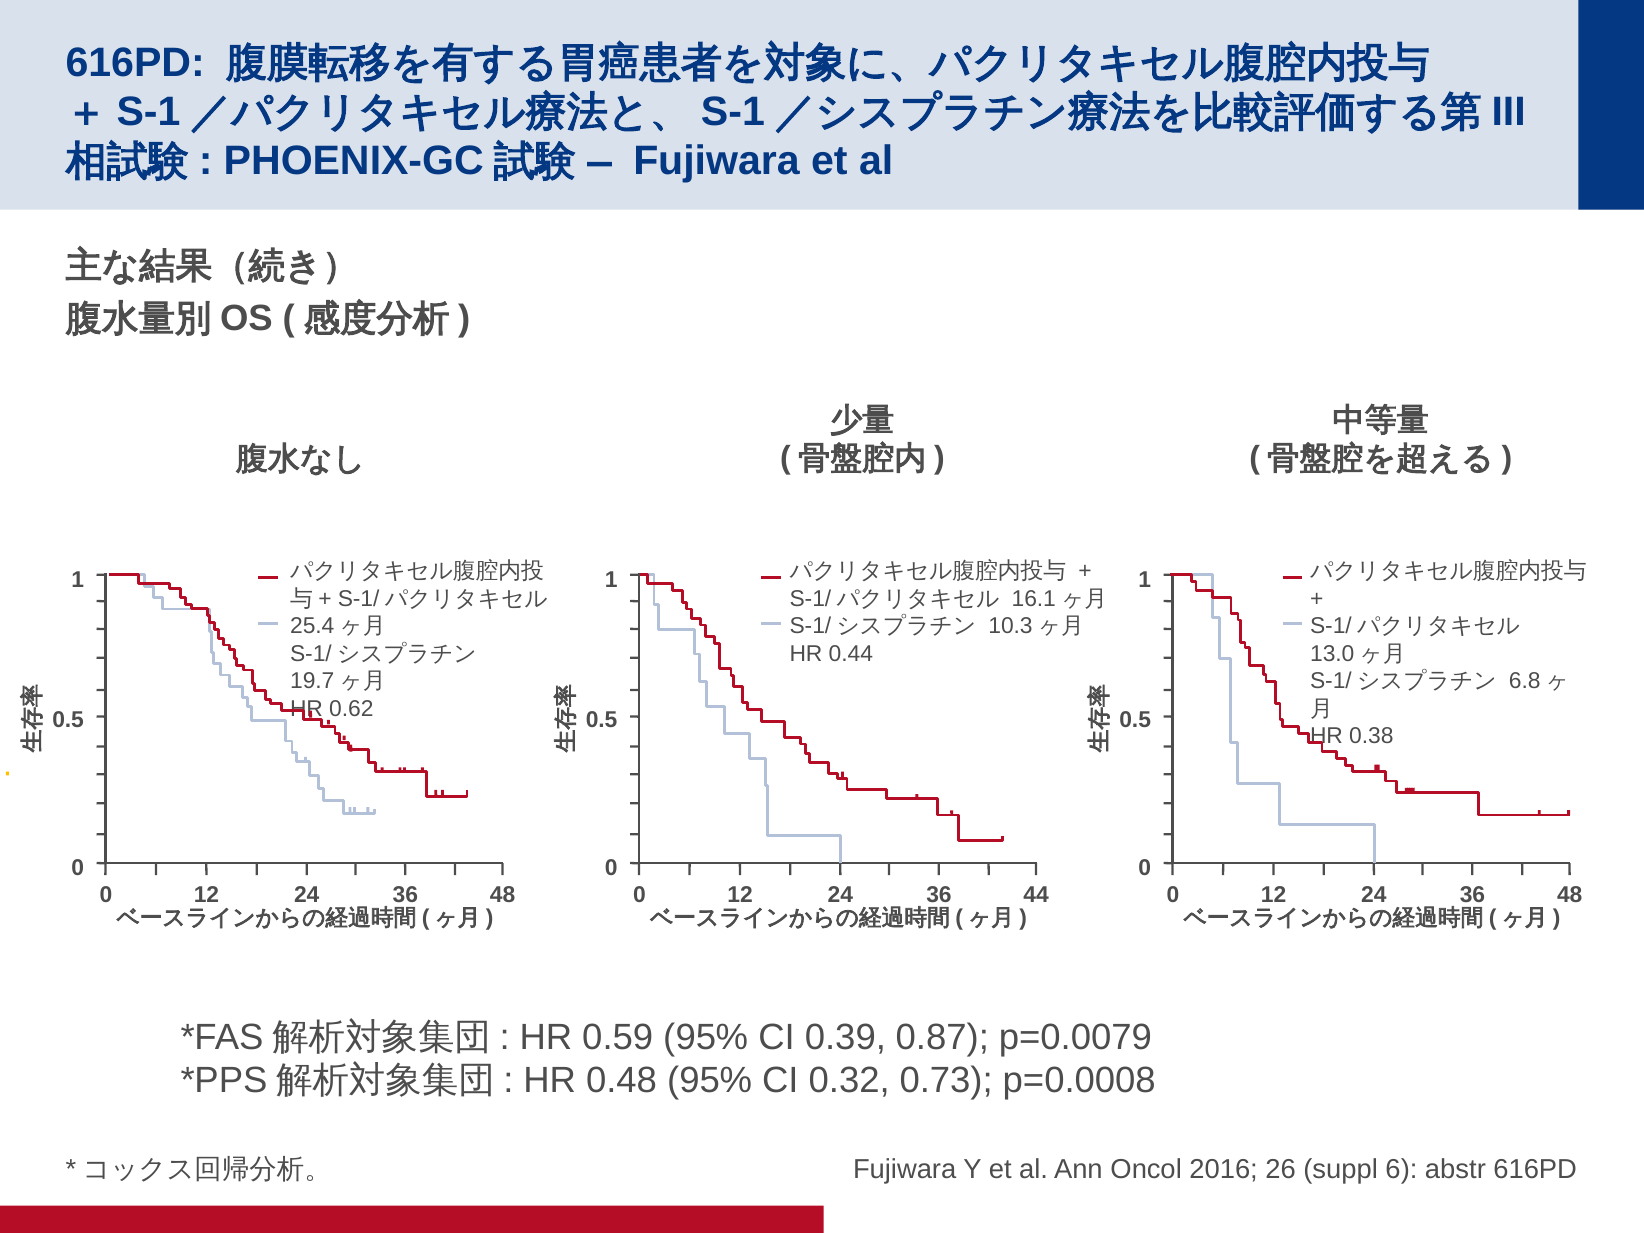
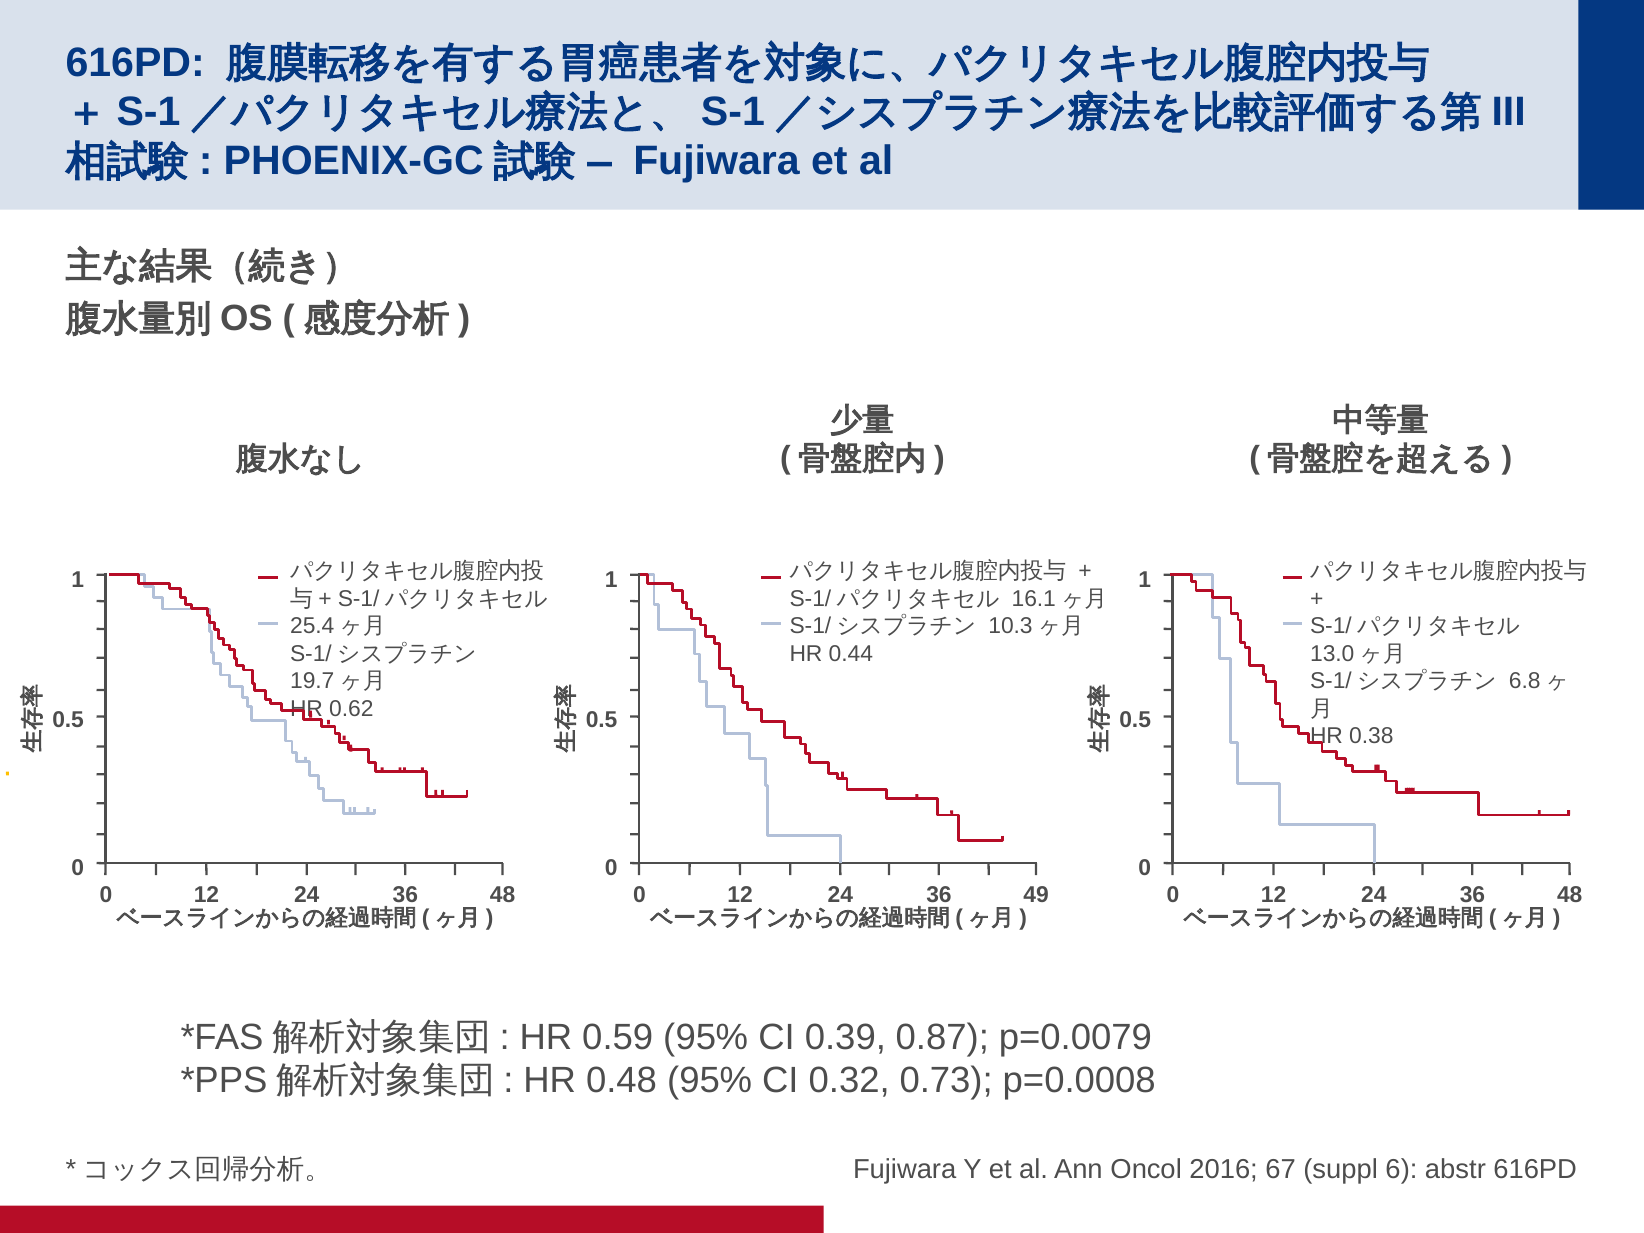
44: 44 -> 49
26: 26 -> 67
